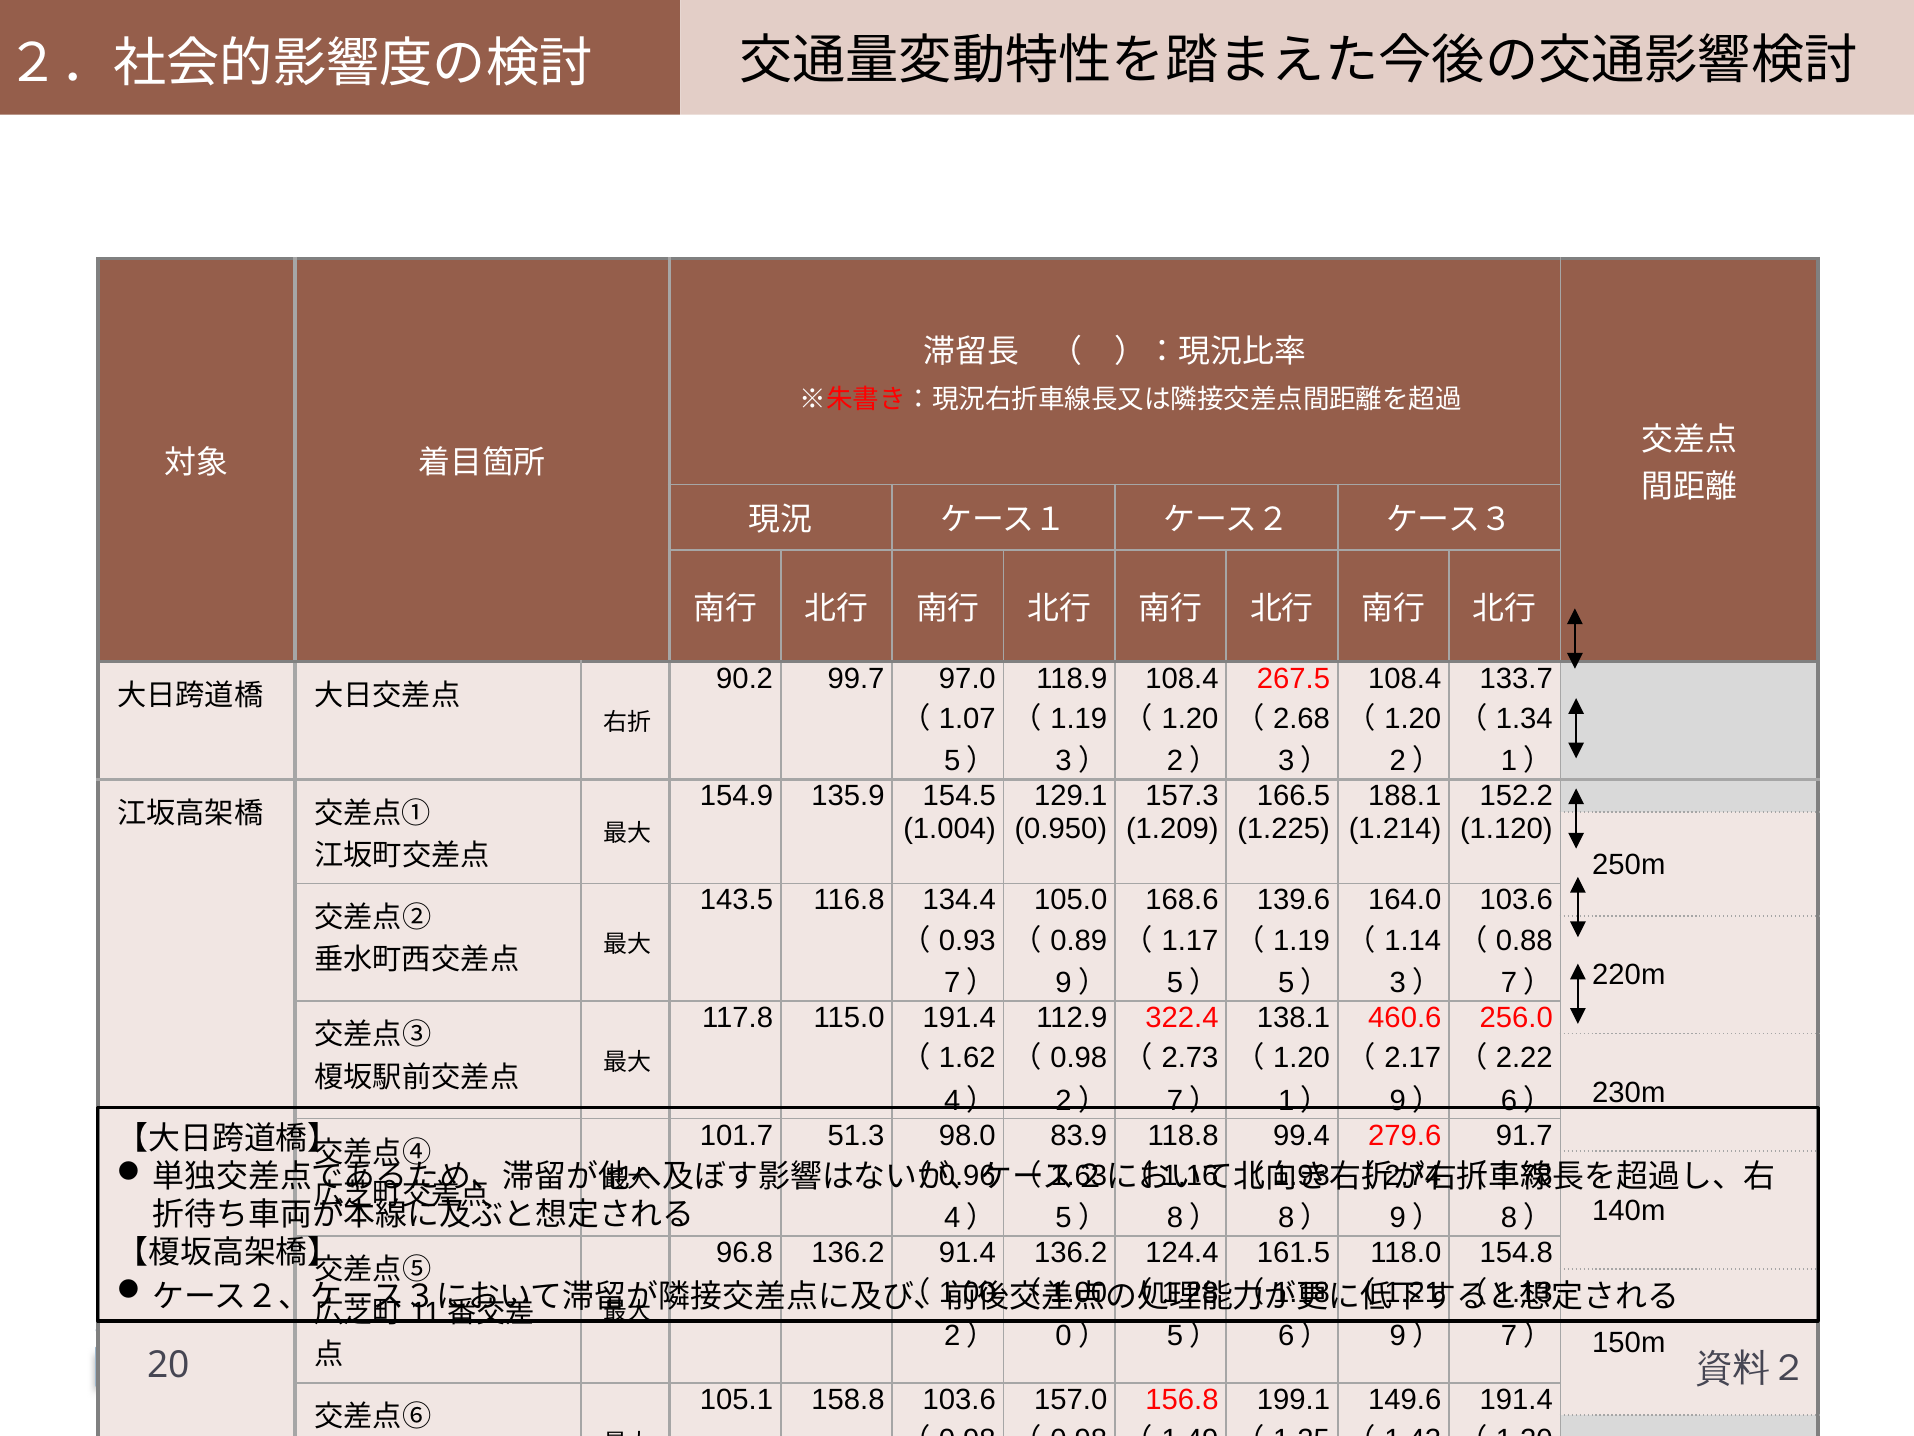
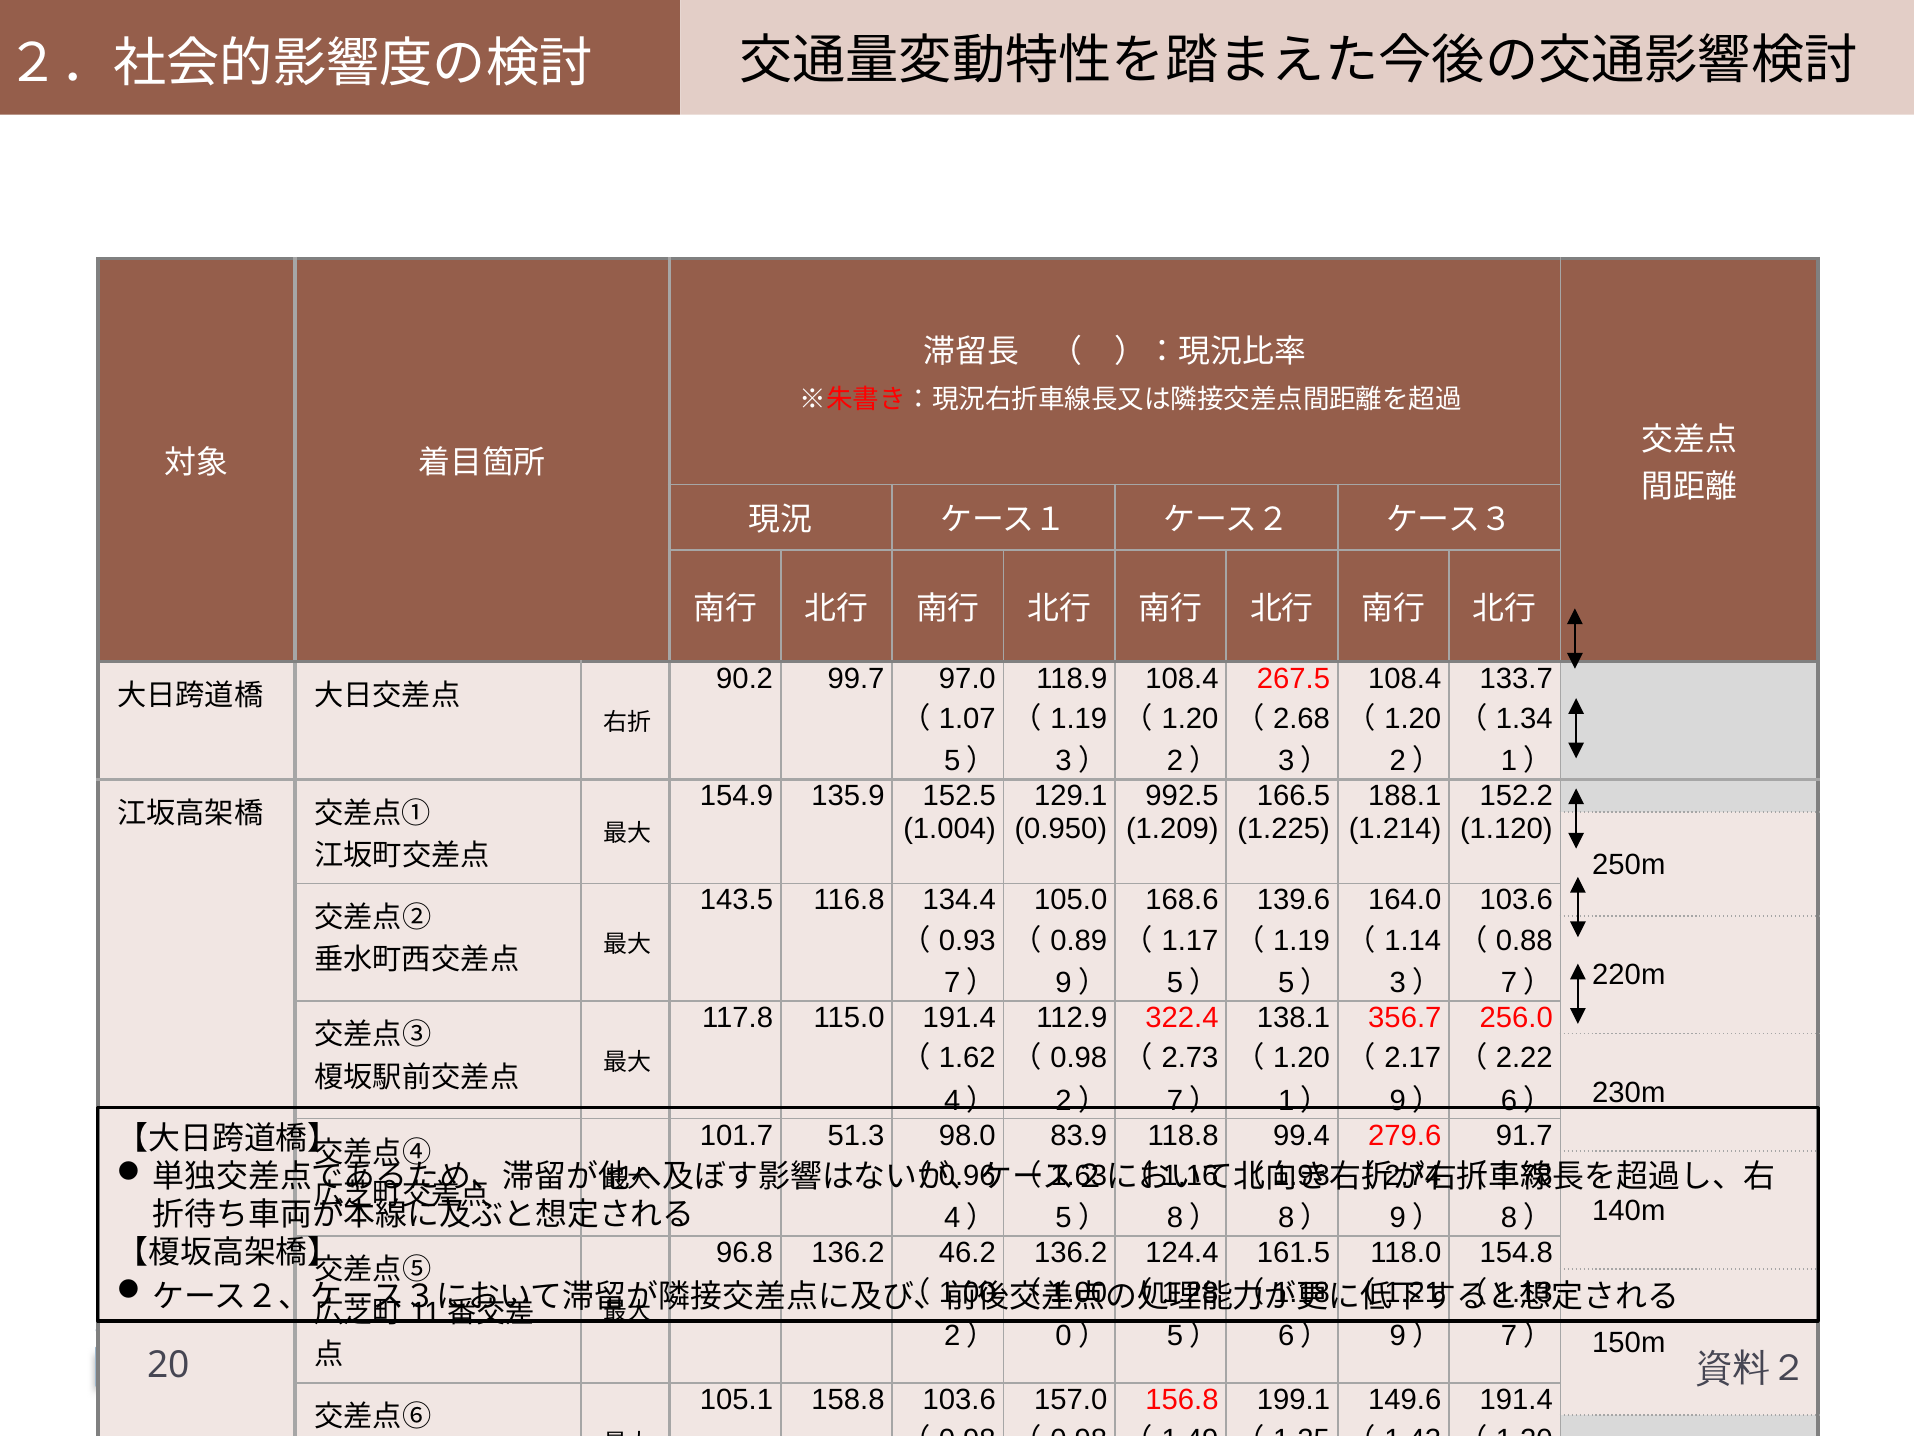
154.5: 154.5 -> 152.5
157.3: 157.3 -> 992.5
460.6: 460.6 -> 356.7
91.4: 91.4 -> 46.2
